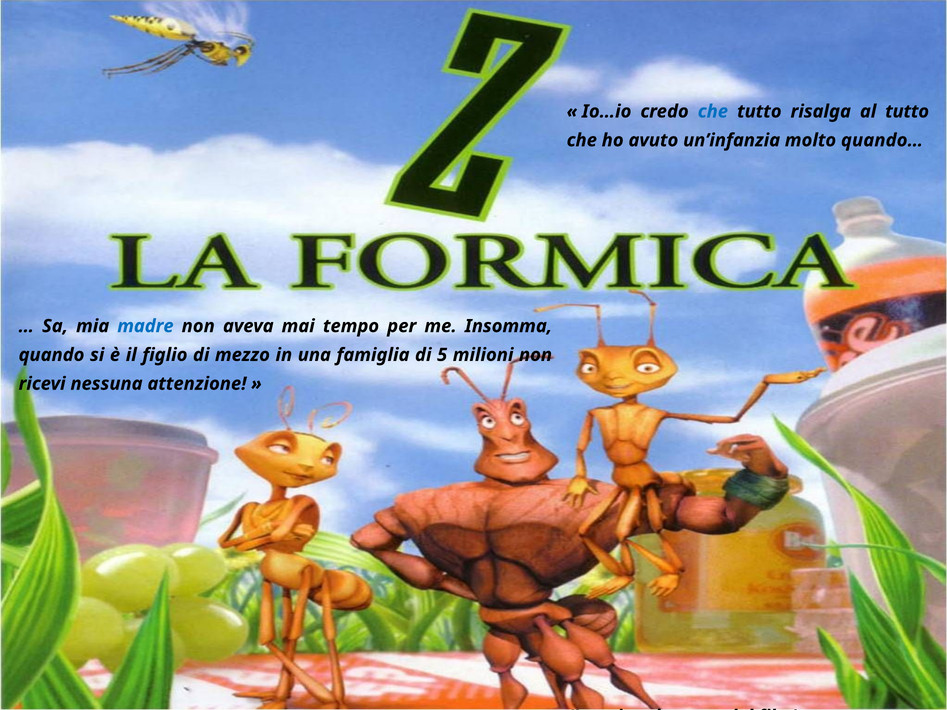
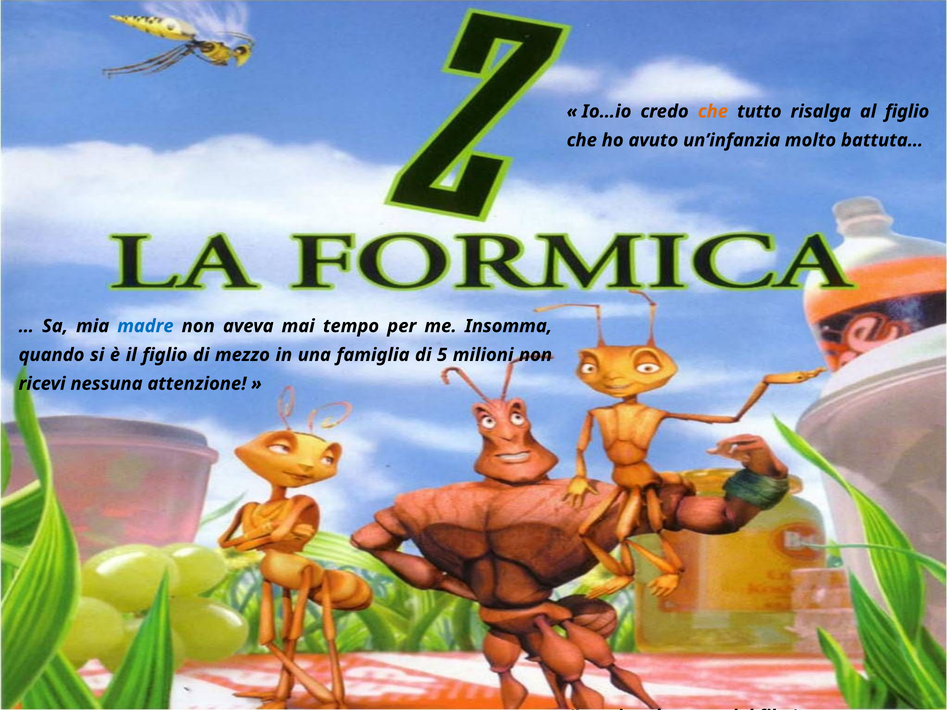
che at (713, 111) colour: blue -> orange
al tutto: tutto -> figlio
quando…: quando… -> battuta…
